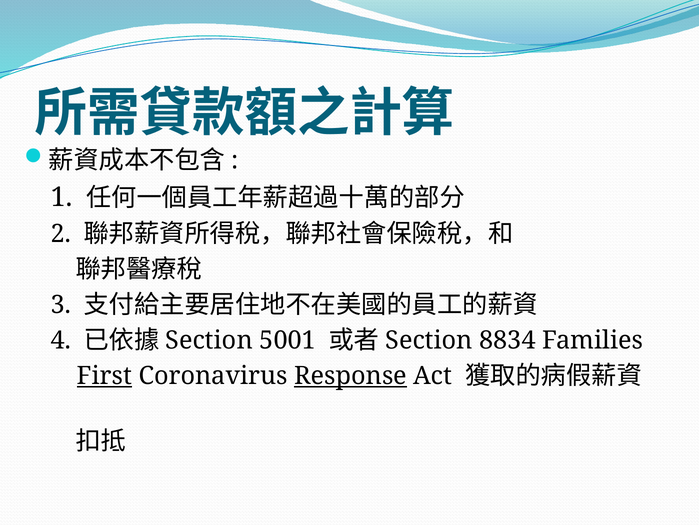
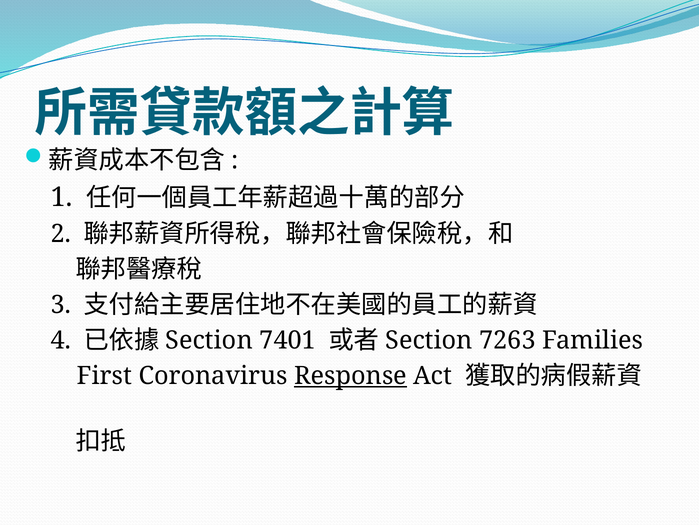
5001: 5001 -> 7401
8834: 8834 -> 7263
First underline: present -> none
